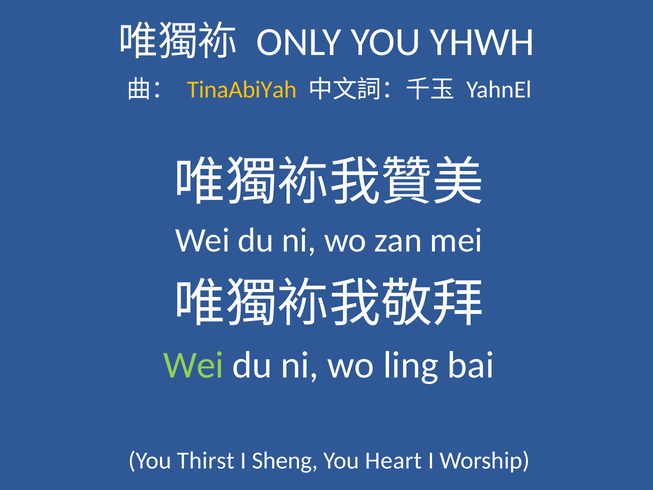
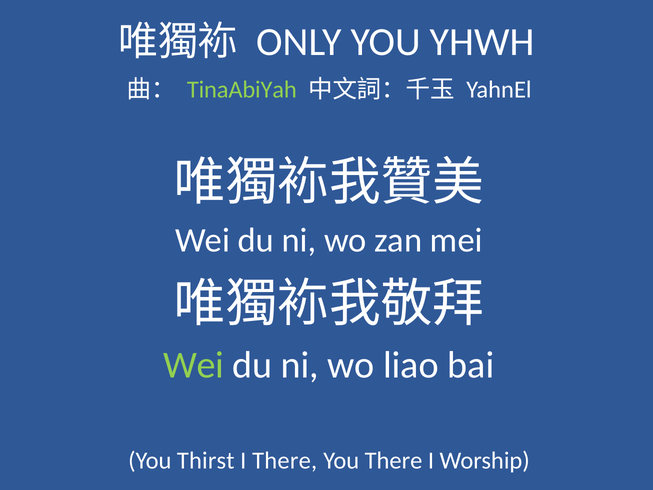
TinaAbiYah colour: yellow -> light green
ling: ling -> liao
I Sheng: Sheng -> There
You Heart: Heart -> There
